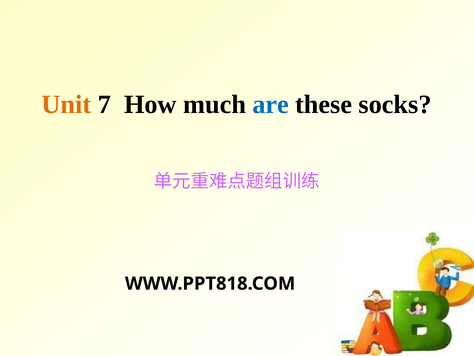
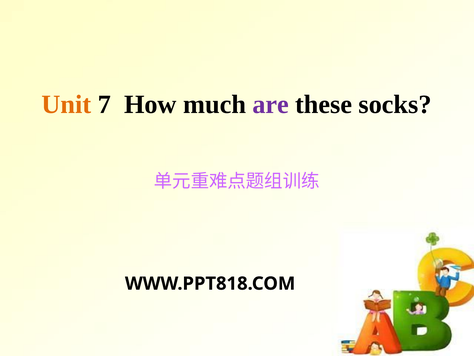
are colour: blue -> purple
